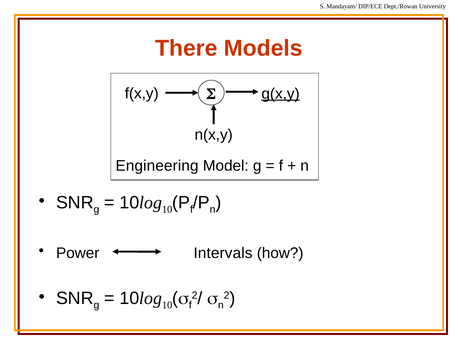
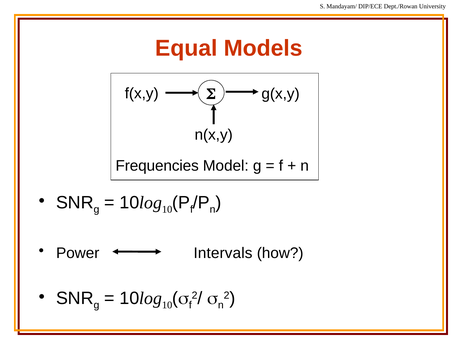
There: There -> Equal
g(x,y underline: present -> none
Engineering: Engineering -> Frequencies
